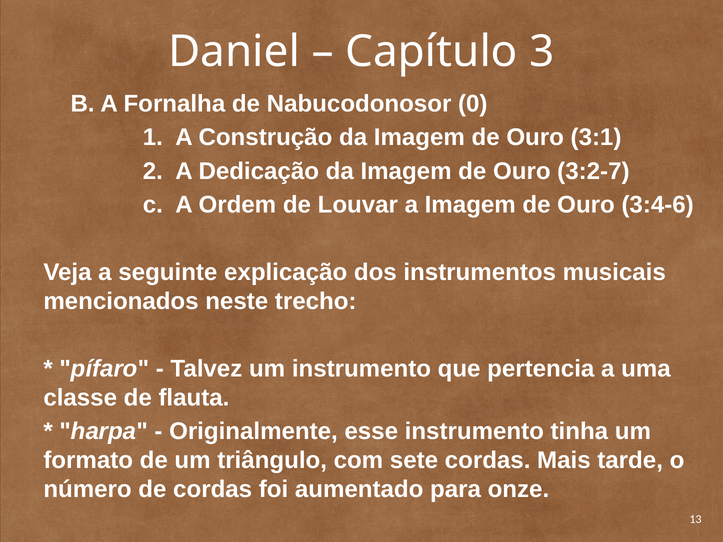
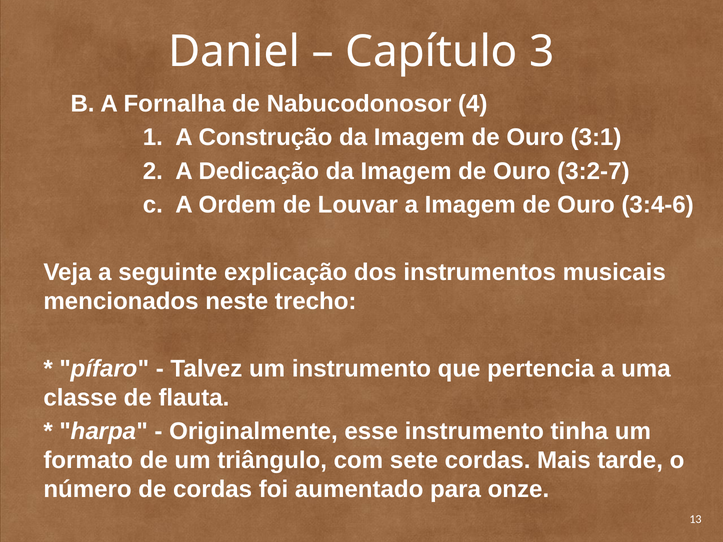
0: 0 -> 4
